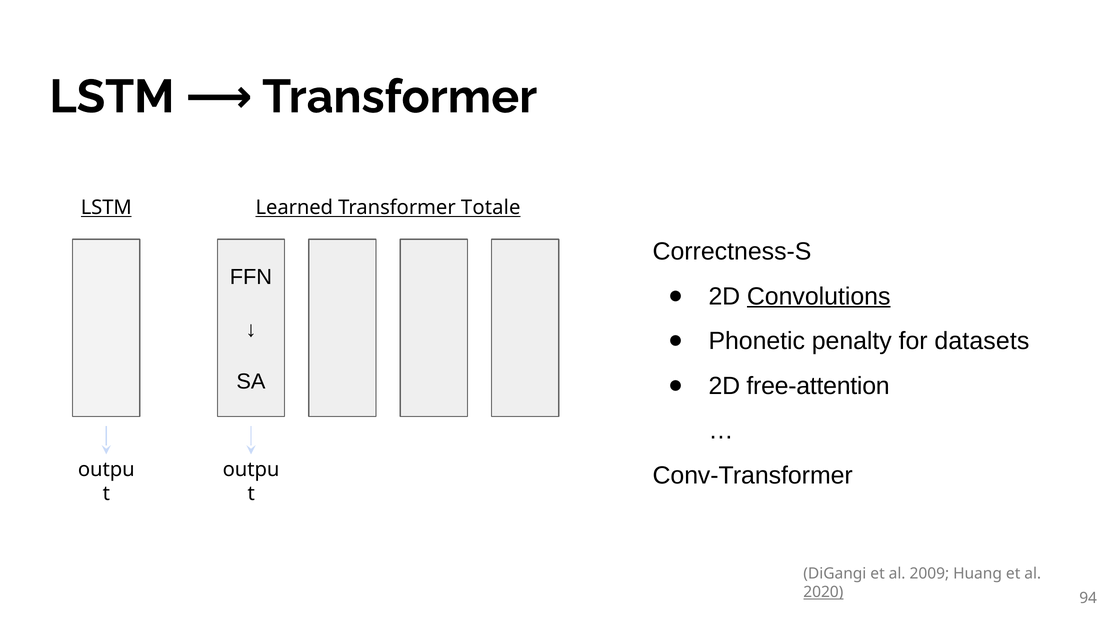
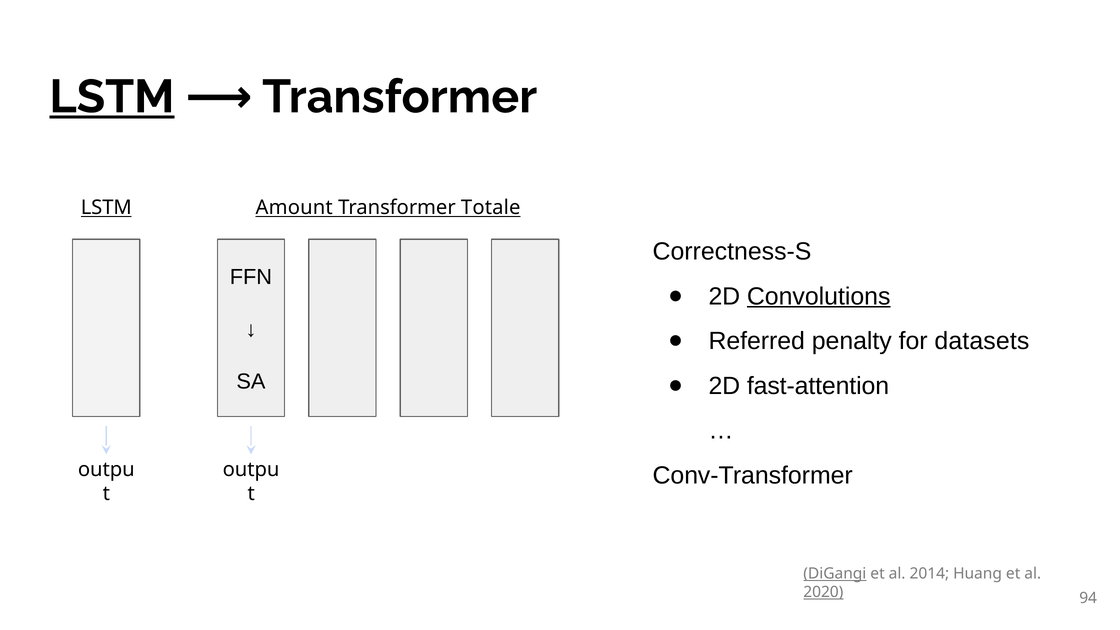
LSTM at (112, 97) underline: none -> present
Learned: Learned -> Amount
Phonetic: Phonetic -> Referred
free-attention: free-attention -> fast-attention
DiGangi underline: none -> present
2009: 2009 -> 2014
